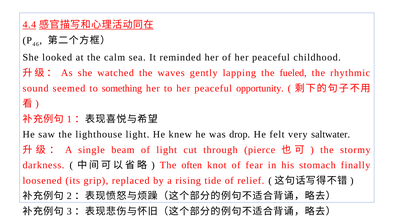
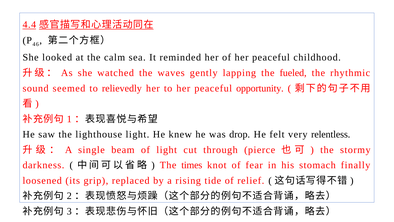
something: something -> relievedly
saltwater: saltwater -> relentless
often: often -> times
